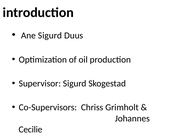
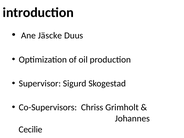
Ane Sigurd: Sigurd -> Jäscke
